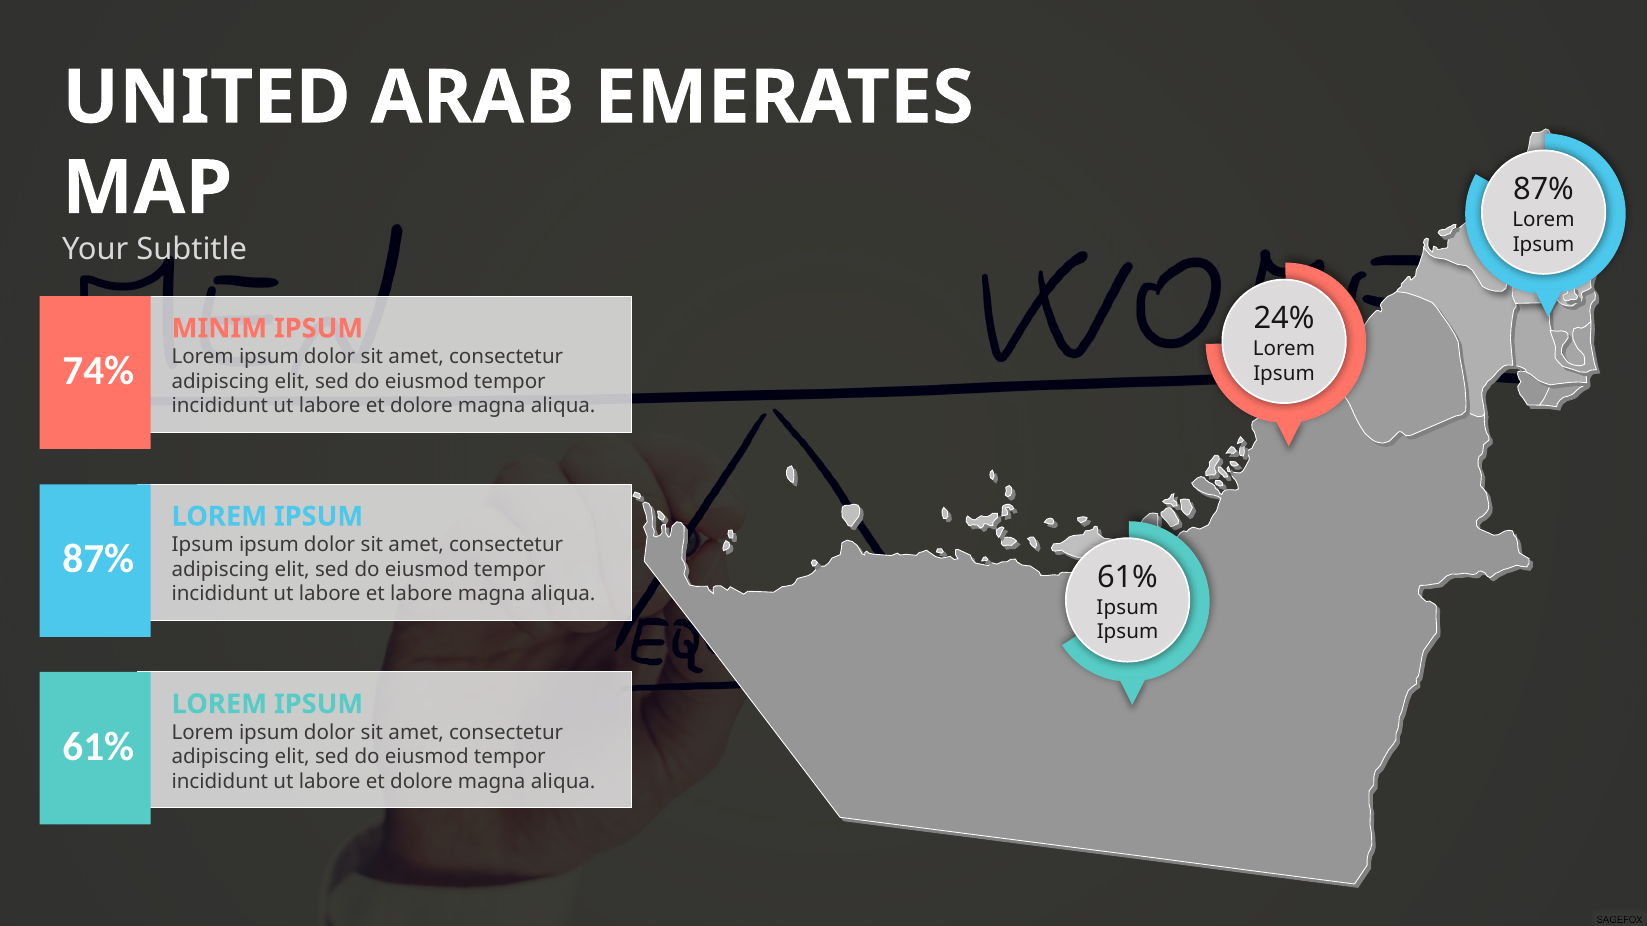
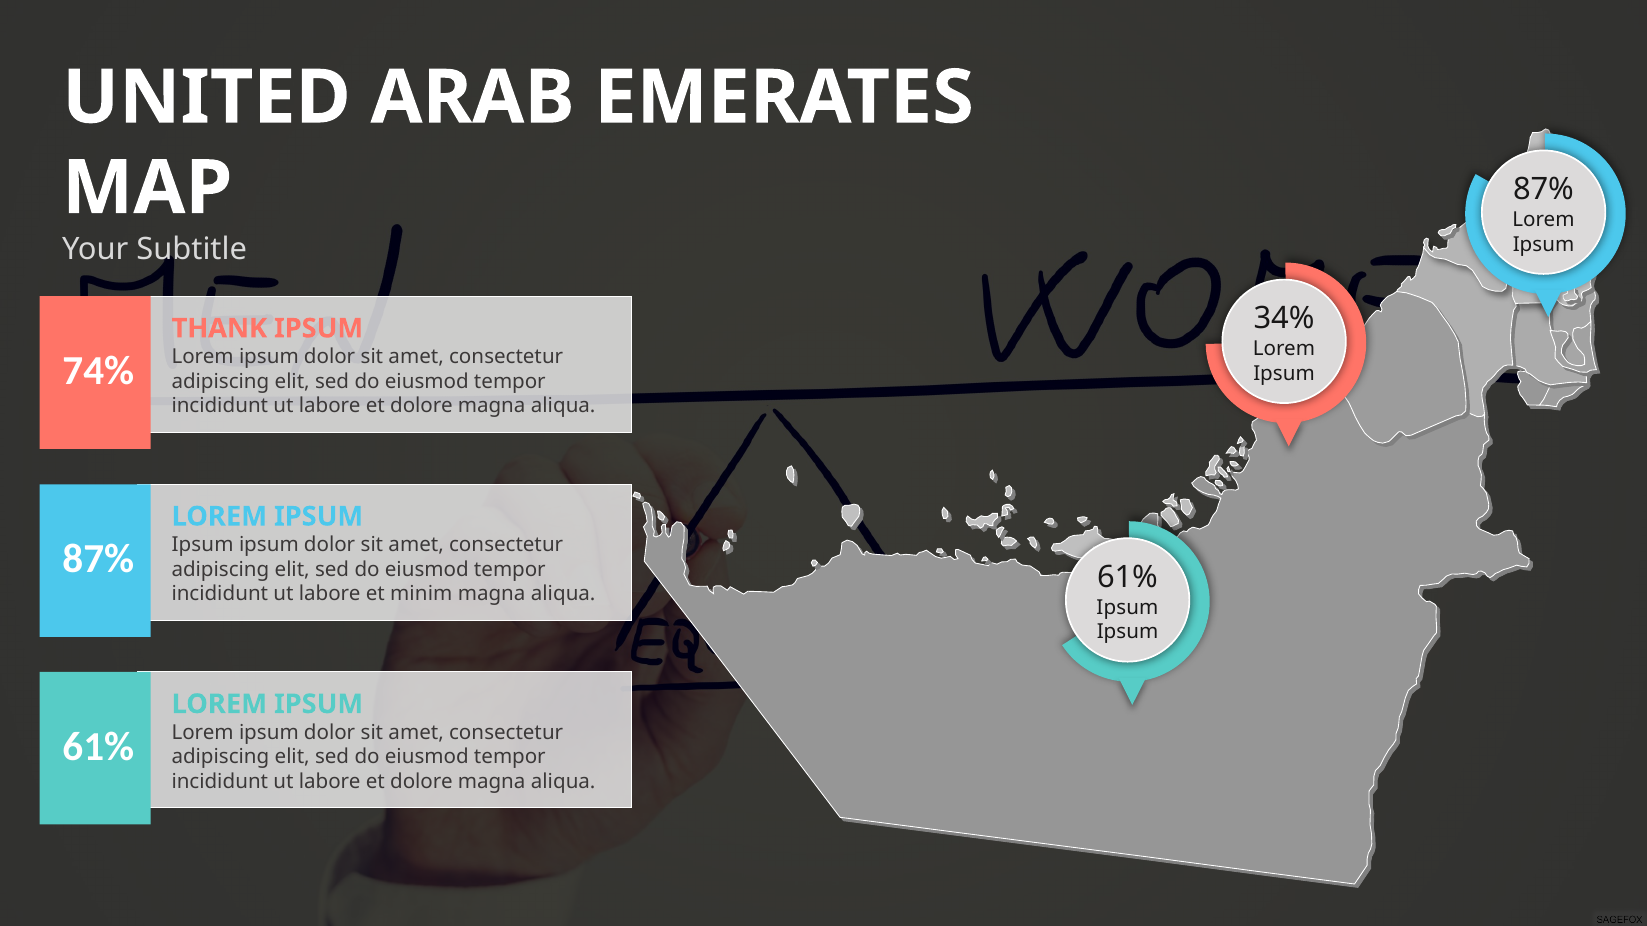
24%: 24% -> 34%
MINIM: MINIM -> THANK
et labore: labore -> minim
